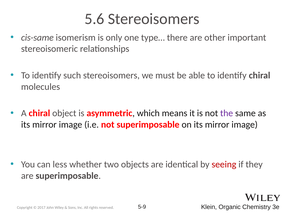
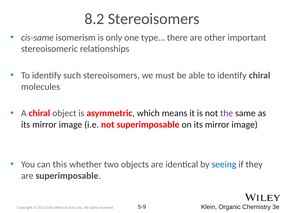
5.6: 5.6 -> 8.2
less: less -> this
seeing colour: red -> blue
